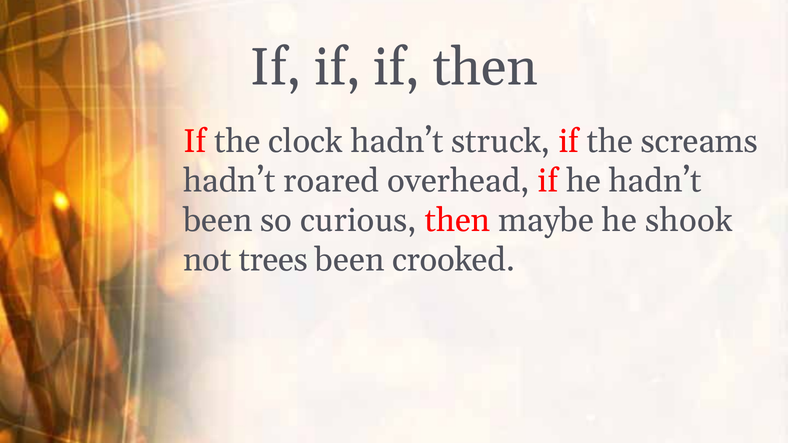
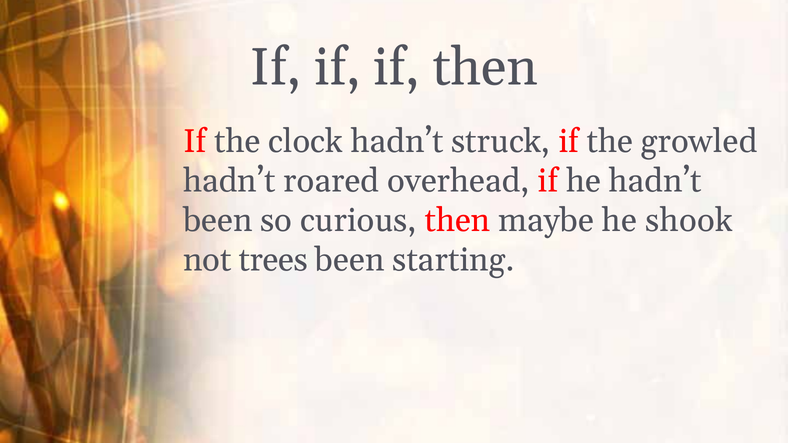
screams: screams -> growled
crooked: crooked -> starting
